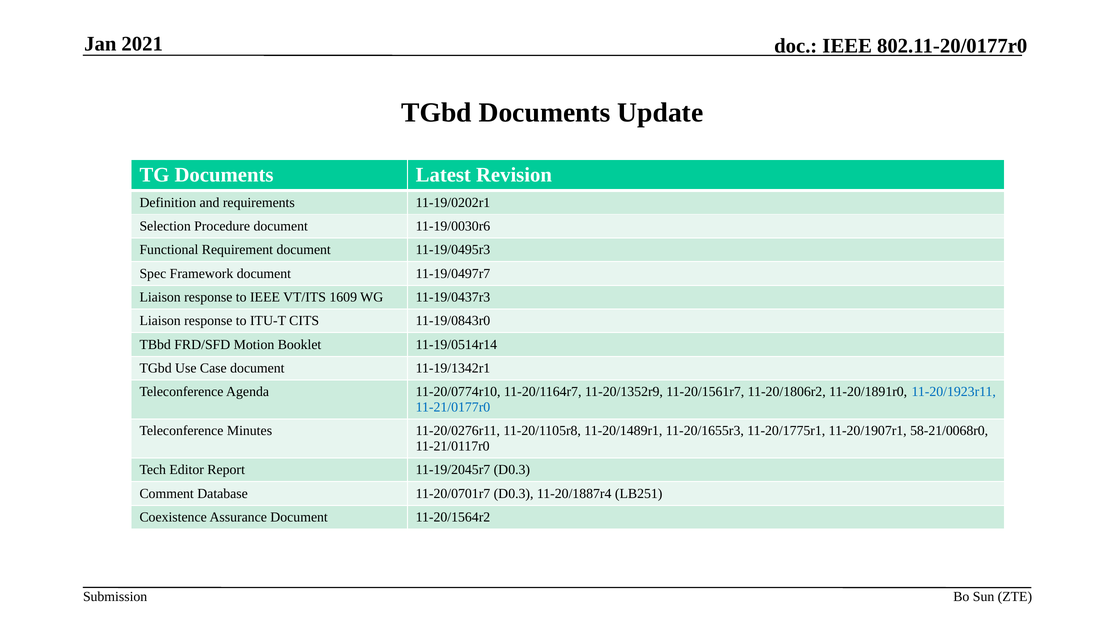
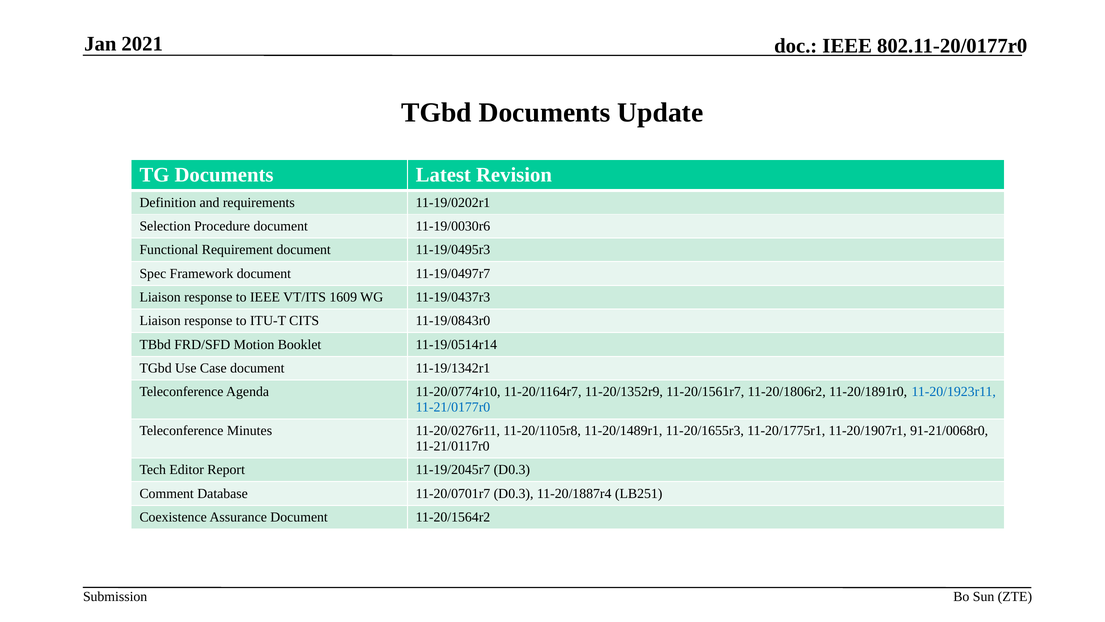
58-21/0068r0: 58-21/0068r0 -> 91-21/0068r0
